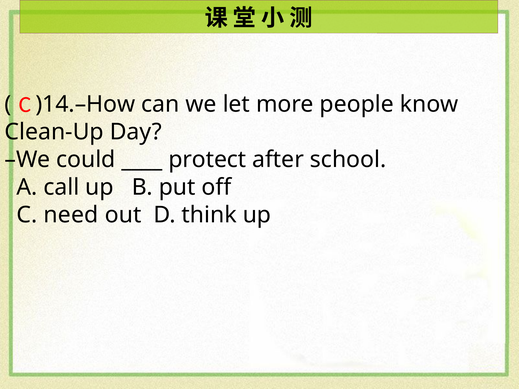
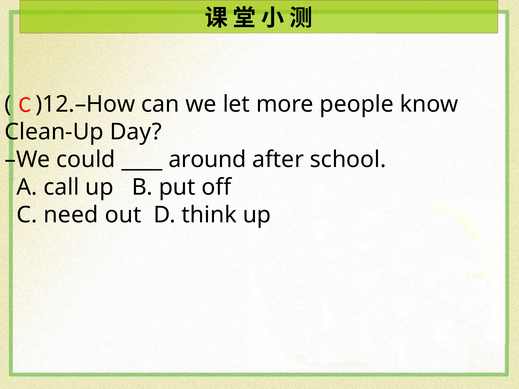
)14.–How: )14.–How -> )12.–How
protect: protect -> around
